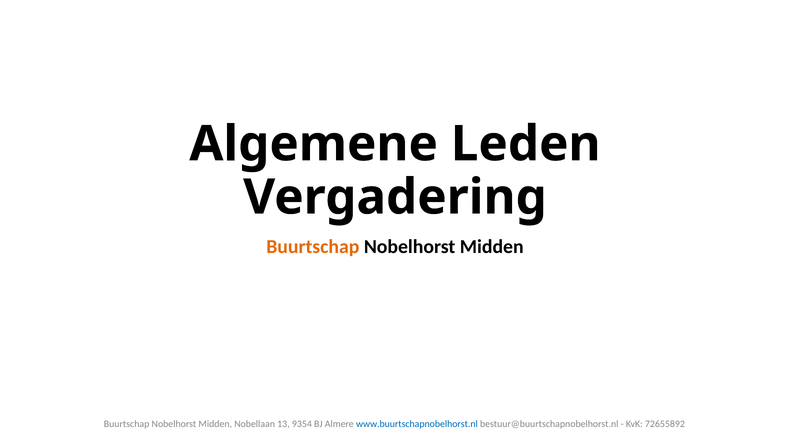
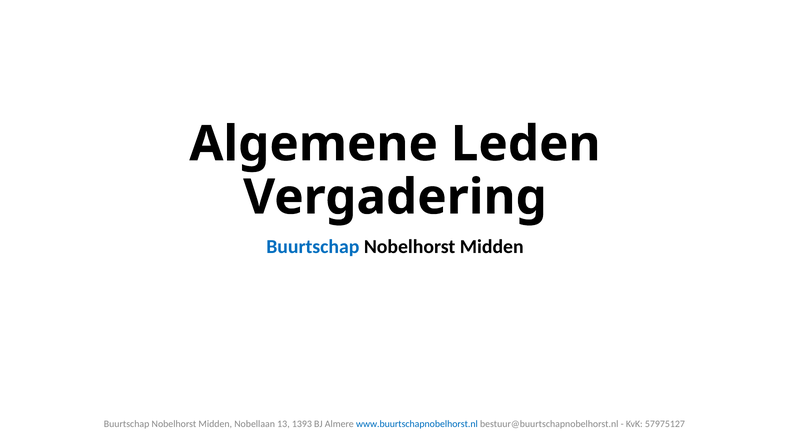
Buurtschap at (313, 247) colour: orange -> blue
9354: 9354 -> 1393
72655892: 72655892 -> 57975127
